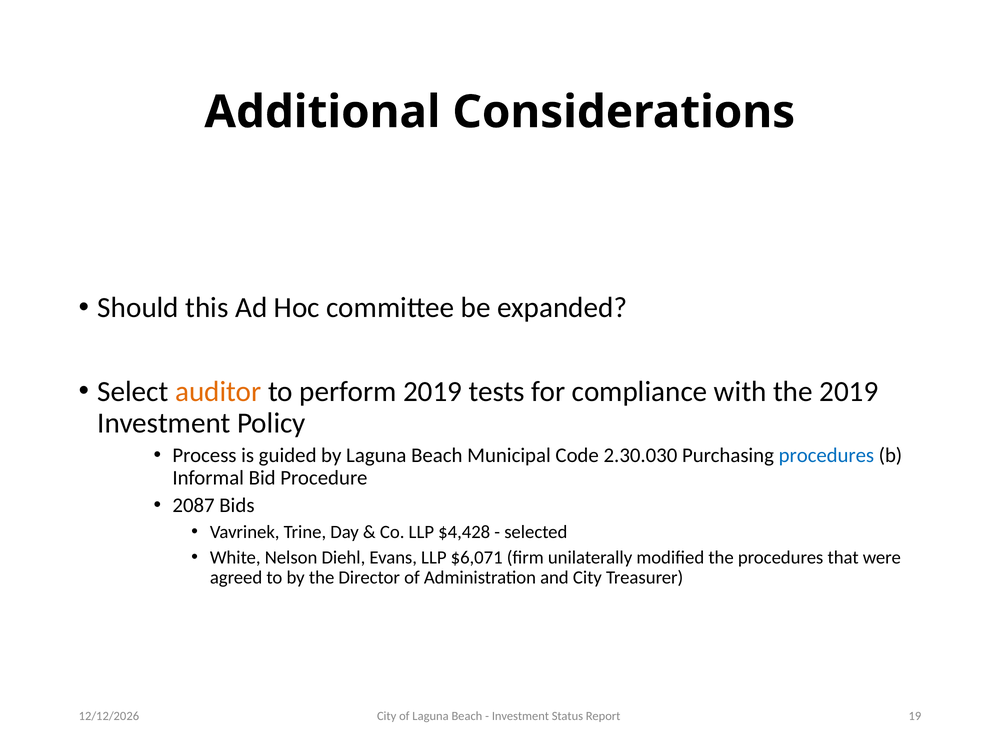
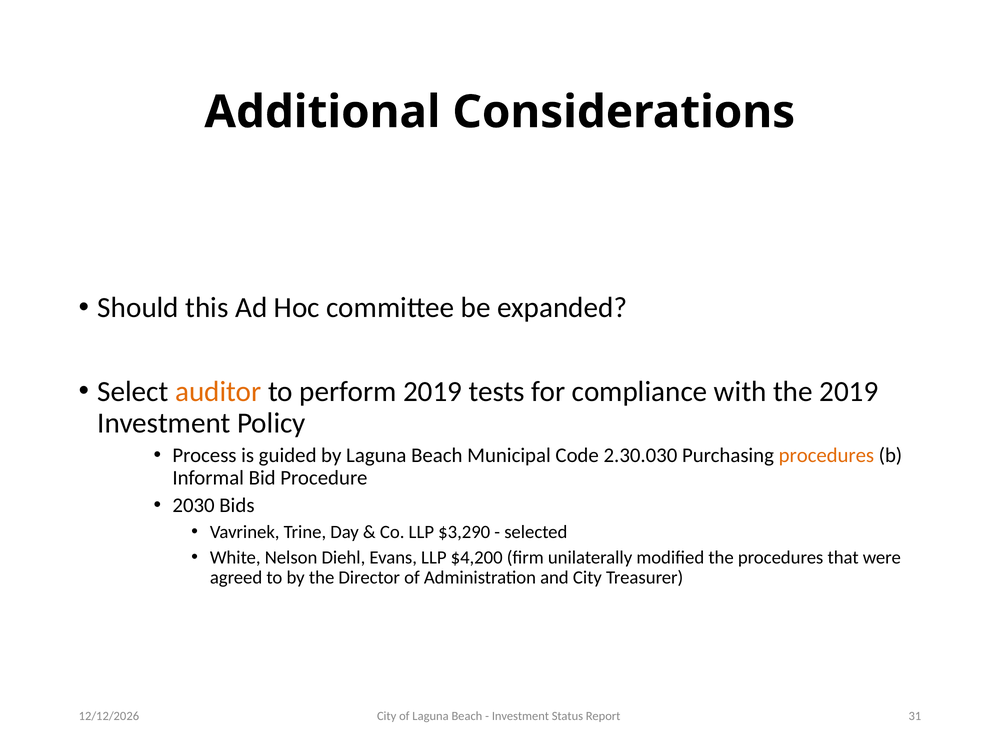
procedures at (826, 455) colour: blue -> orange
2087: 2087 -> 2030
$4,428: $4,428 -> $3,290
$6,071: $6,071 -> $4,200
19: 19 -> 31
